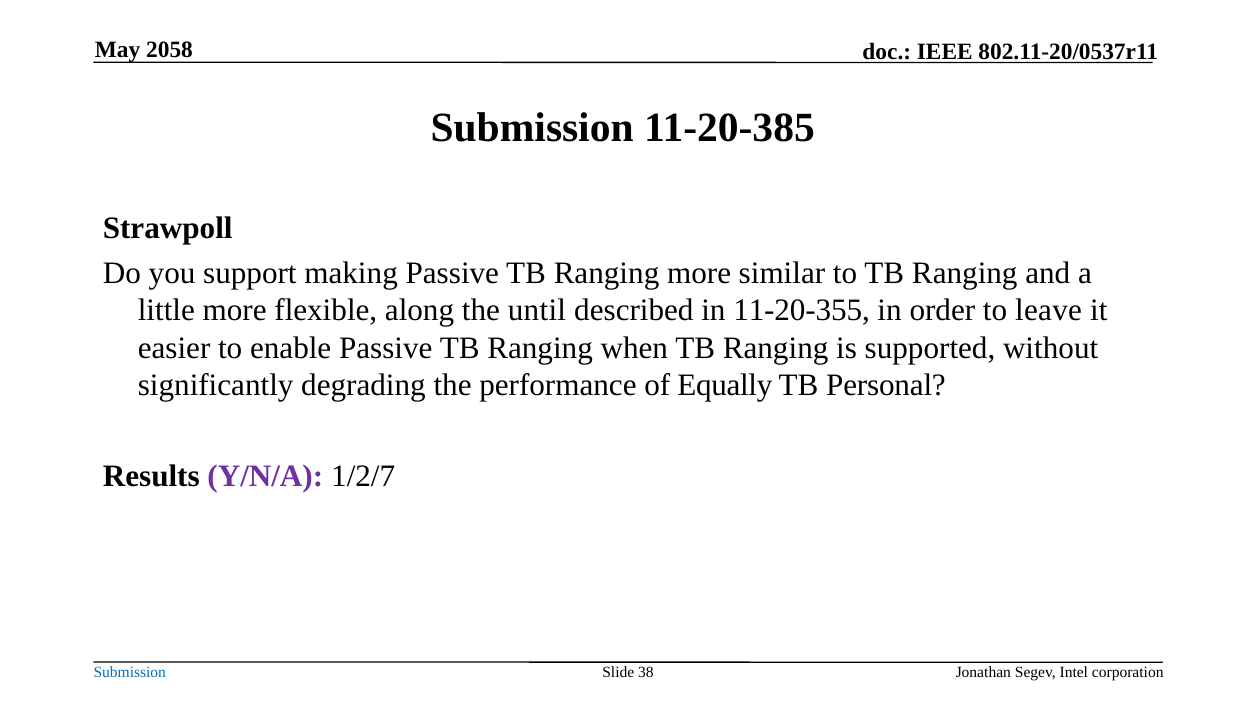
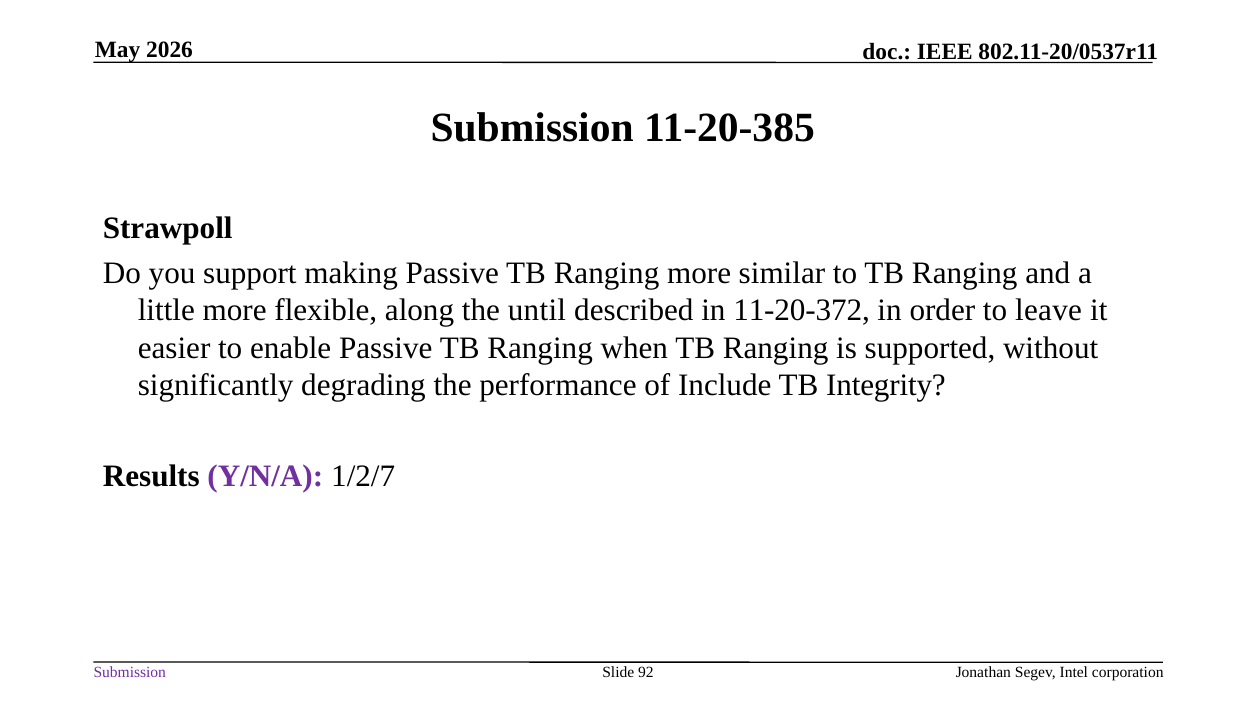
2058: 2058 -> 2026
11-20-355: 11-20-355 -> 11-20-372
Equally: Equally -> Include
Personal: Personal -> Integrity
Submission at (130, 672) colour: blue -> purple
38: 38 -> 92
